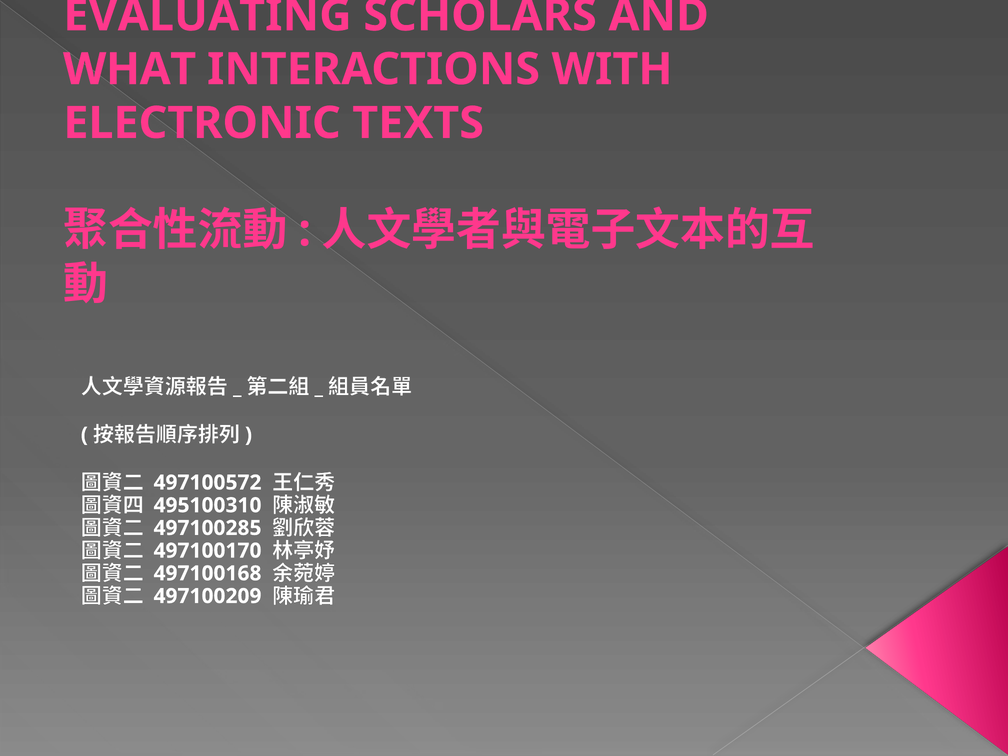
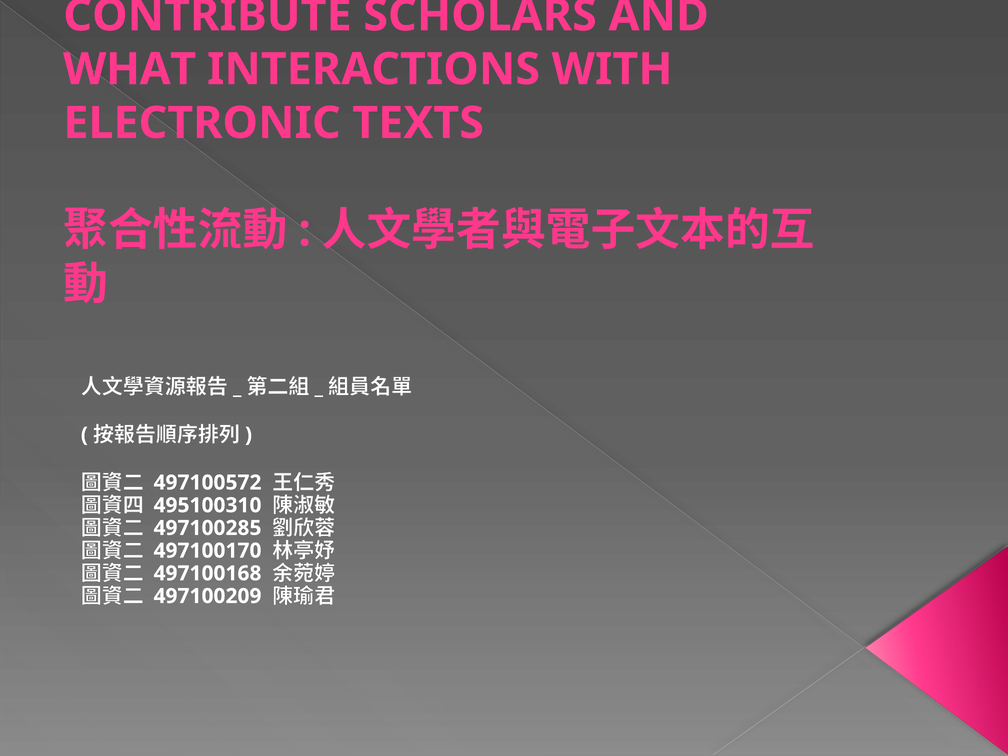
EVALUATING: EVALUATING -> CONTRIBUTE
